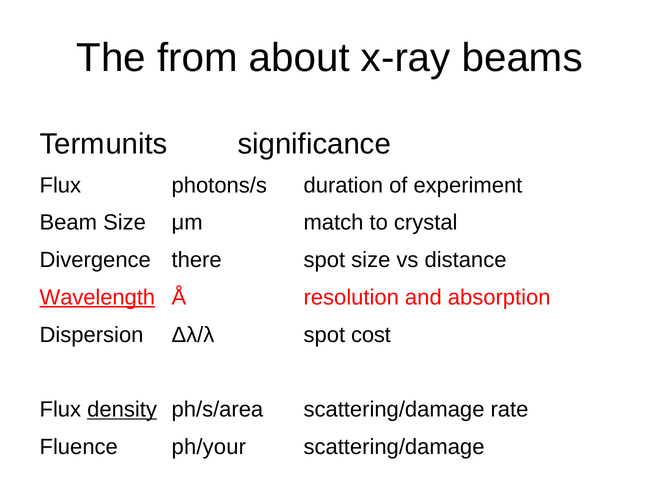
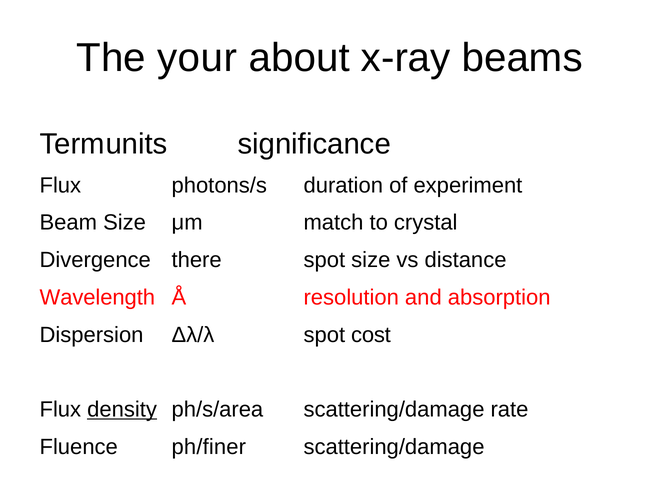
from: from -> your
Wavelength underline: present -> none
ph/your: ph/your -> ph/finer
